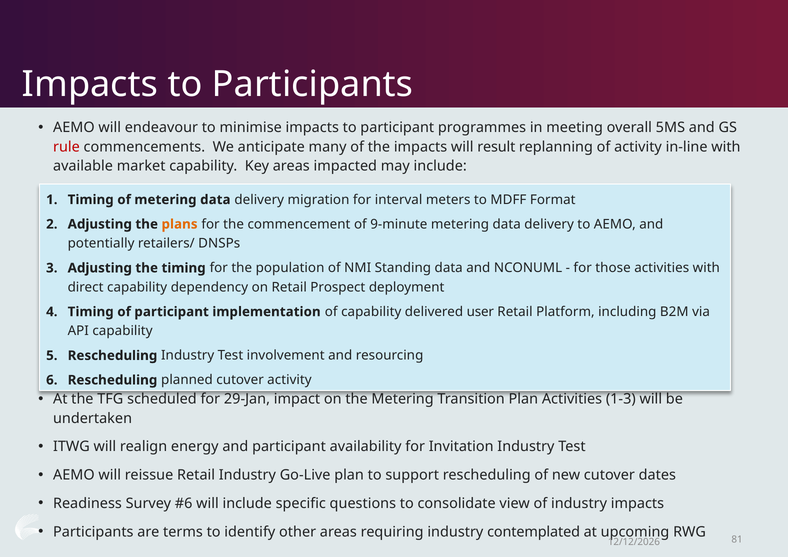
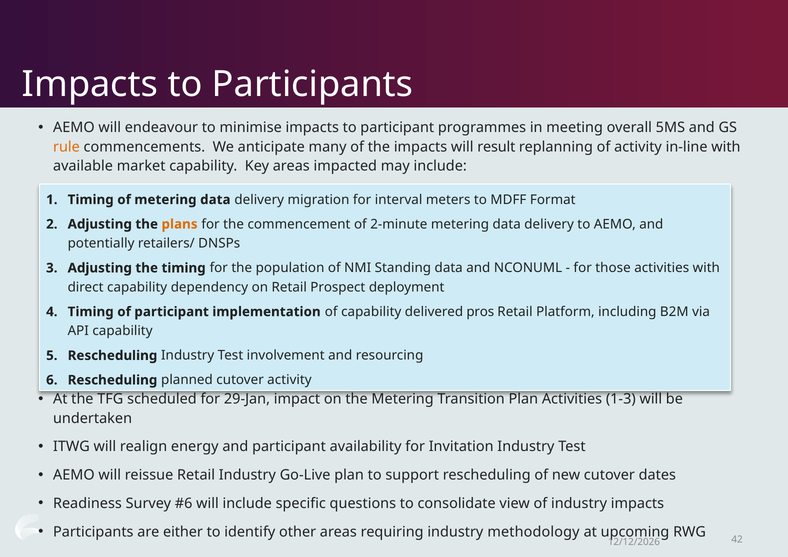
rule colour: red -> orange
9-minute: 9-minute -> 2-minute
user: user -> pros
terms: terms -> either
contemplated: contemplated -> methodology
81: 81 -> 42
